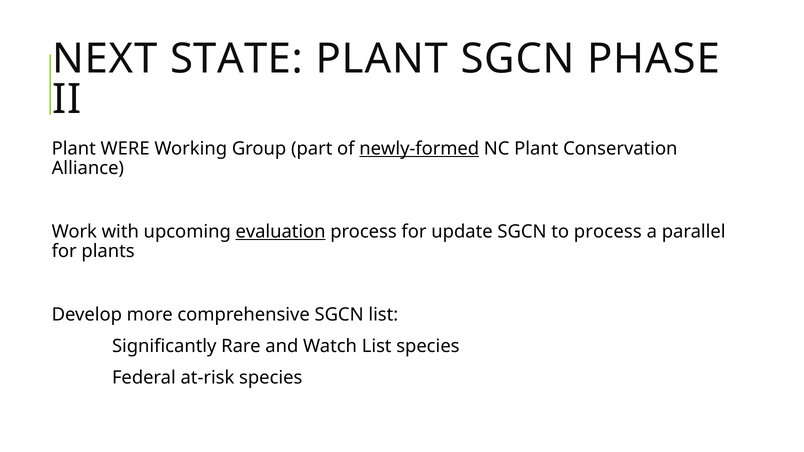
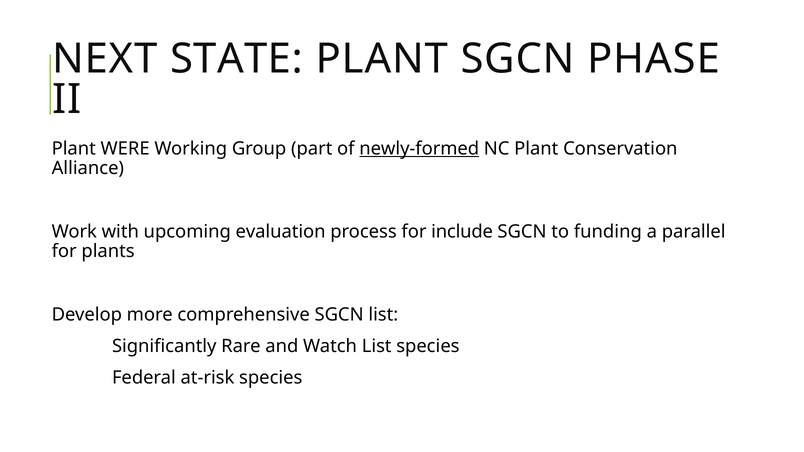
evaluation underline: present -> none
update: update -> include
to process: process -> funding
